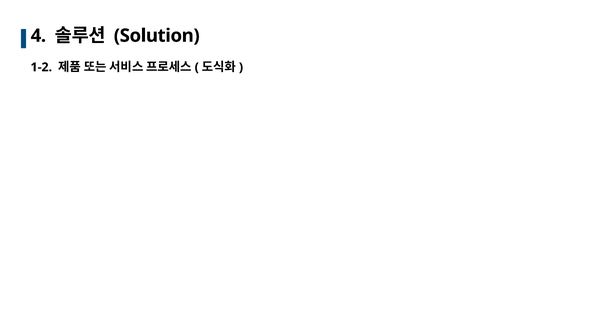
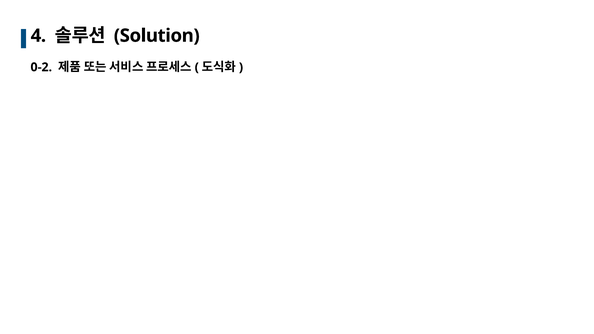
1-2: 1-2 -> 0-2
